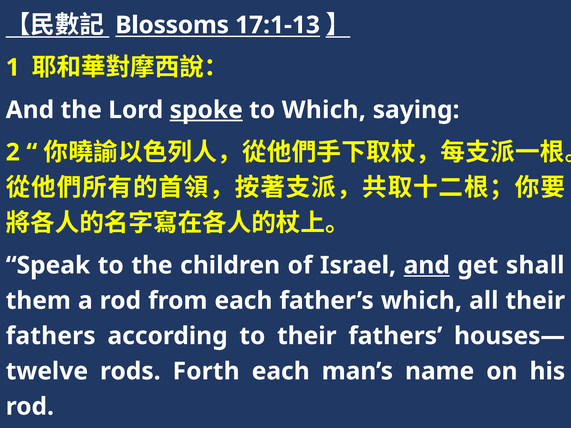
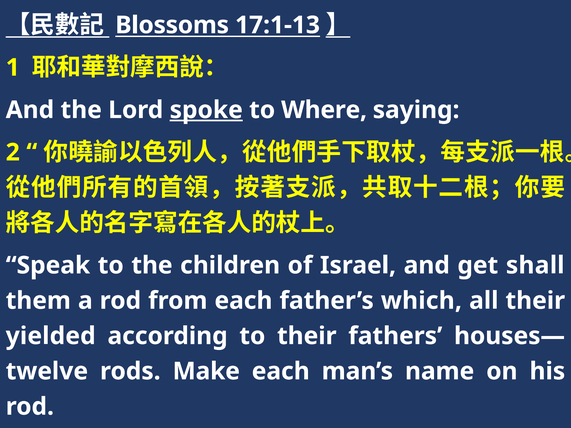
to Which: Which -> Where
and at (427, 266) underline: present -> none
fathers at (51, 336): fathers -> yielded
Forth: Forth -> Make
